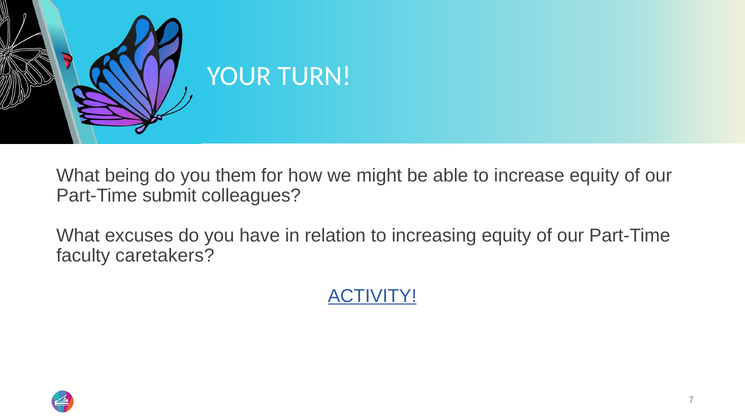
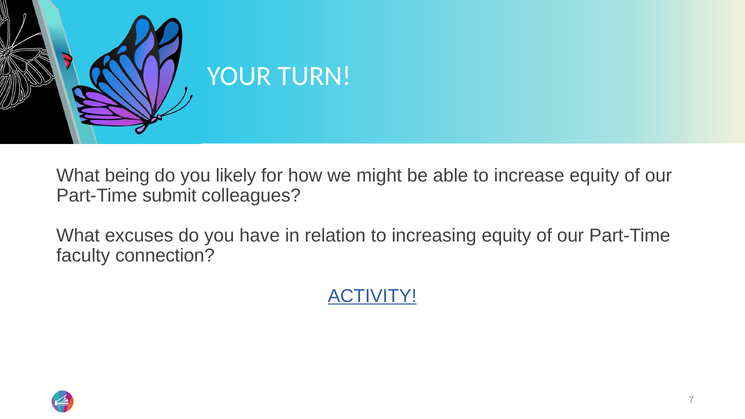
them: them -> likely
caretakers: caretakers -> connection
